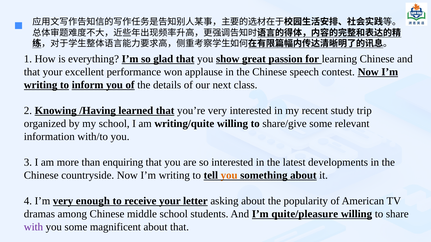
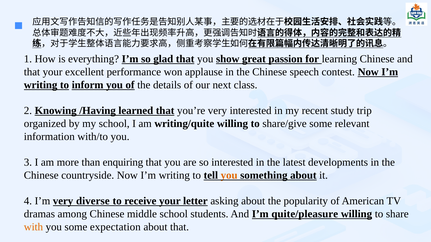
enough: enough -> diverse
with colour: purple -> orange
magnificent: magnificent -> expectation
